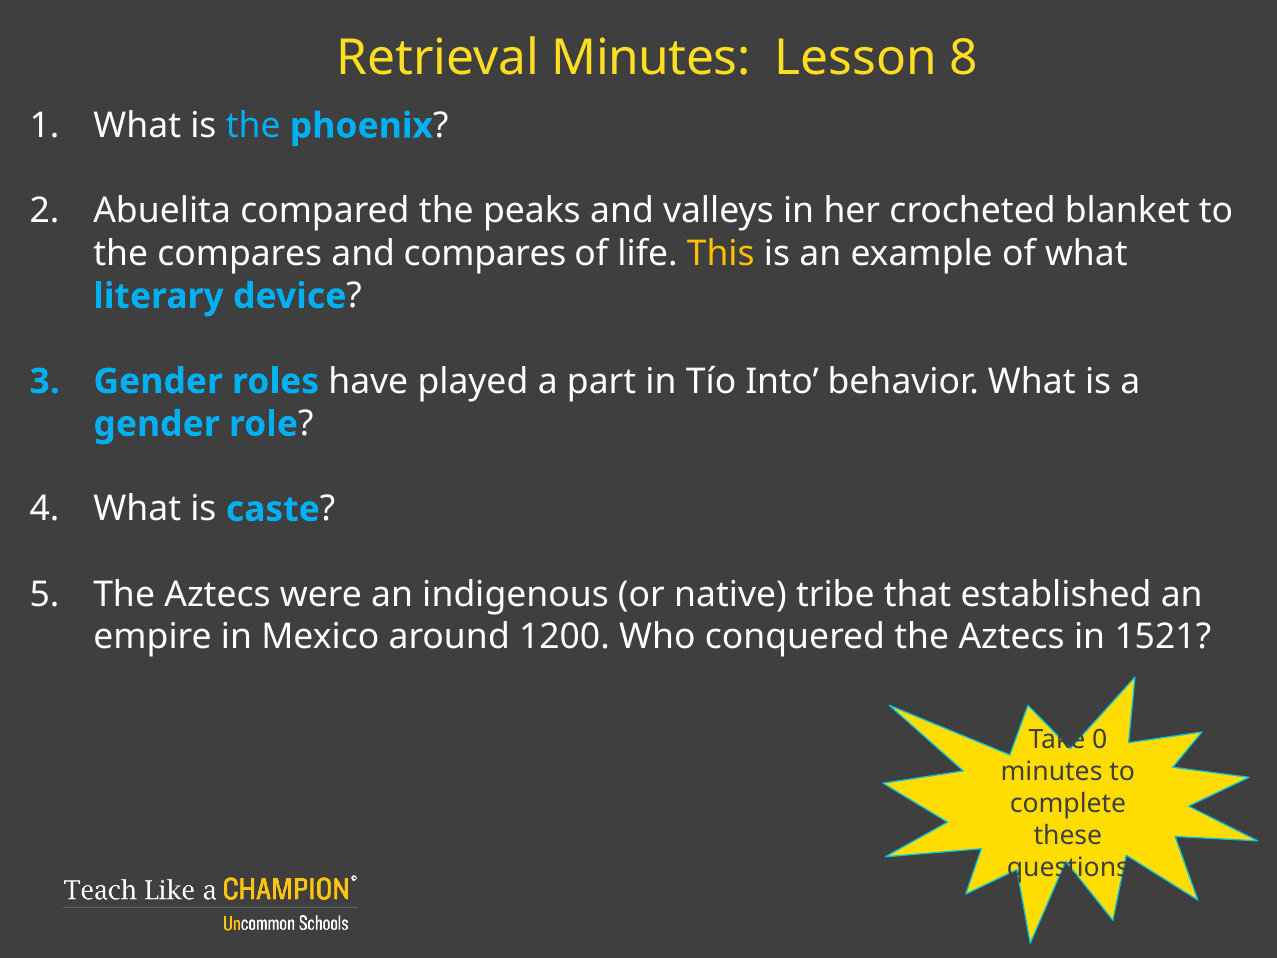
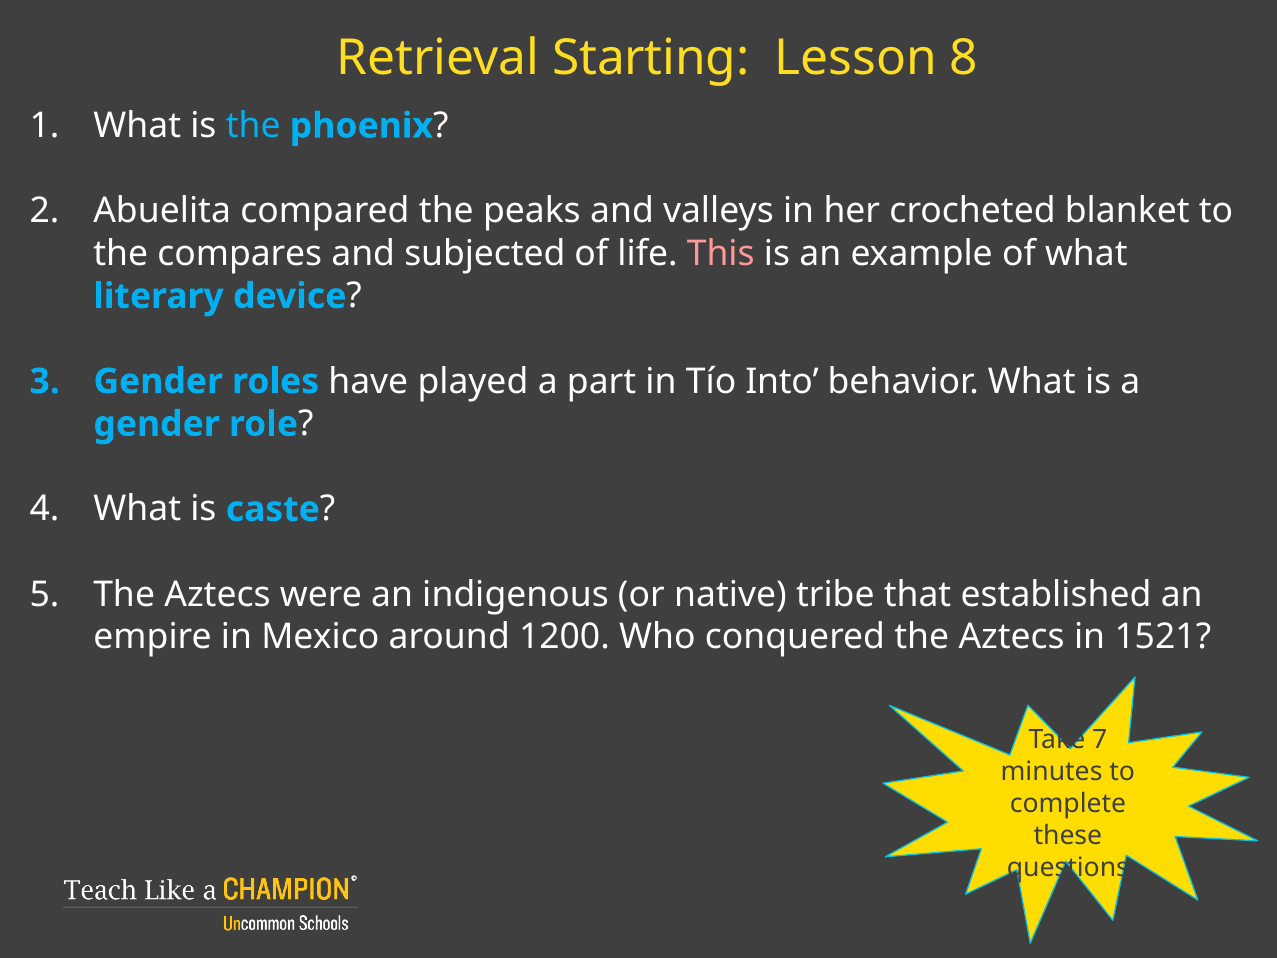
Retrieval Minutes: Minutes -> Starting
and compares: compares -> subjected
This colour: yellow -> pink
0: 0 -> 7
